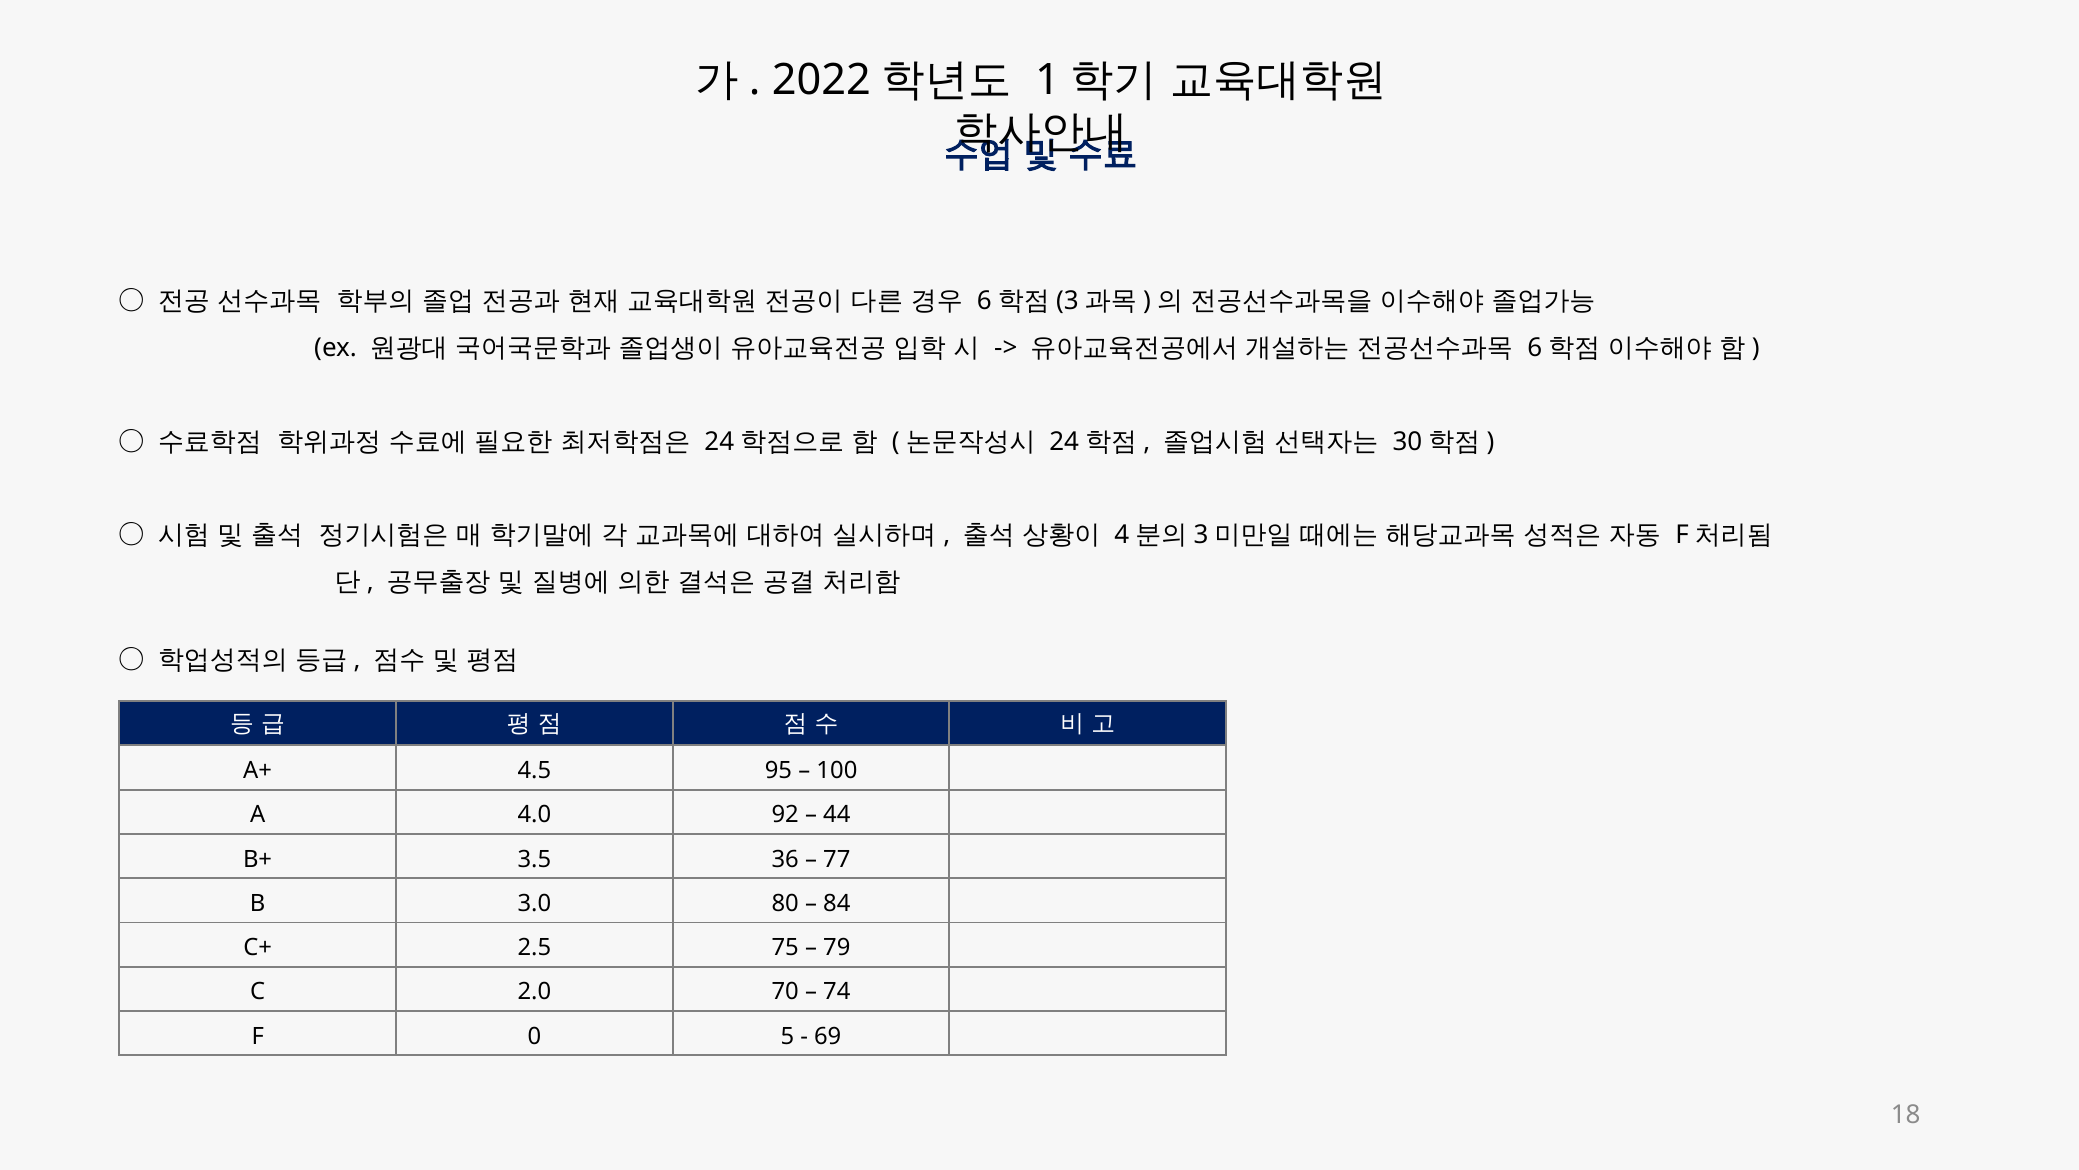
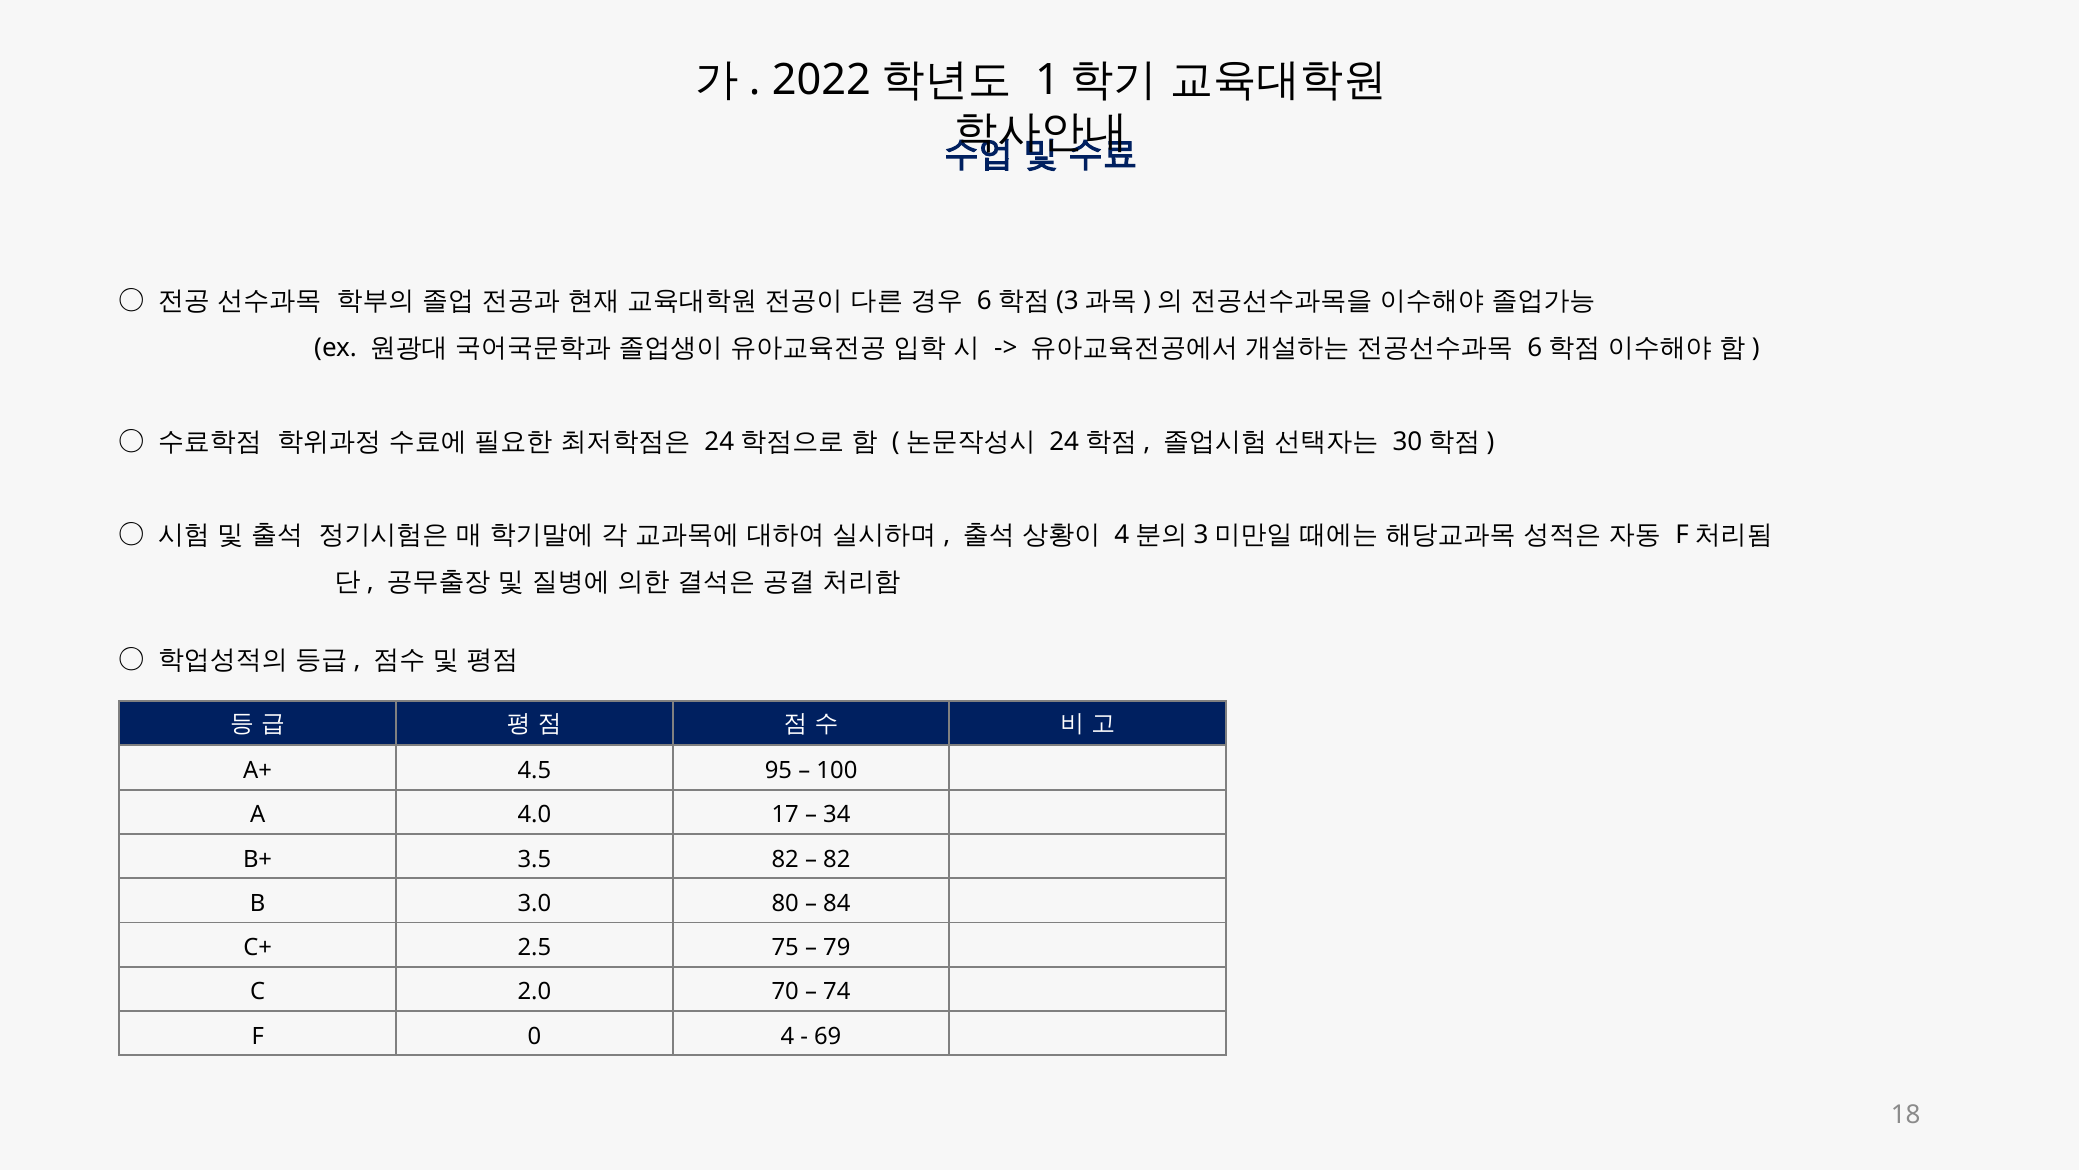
92: 92 -> 17
44: 44 -> 34
3.5 36: 36 -> 82
77 at (837, 859): 77 -> 82
5: 5 -> 4
